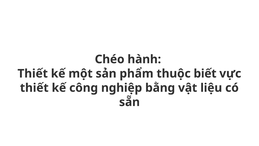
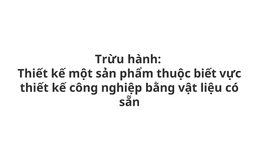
Chéo: Chéo -> Trừu
